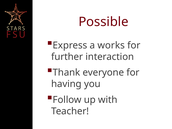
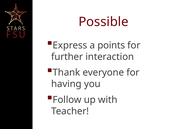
works: works -> points
